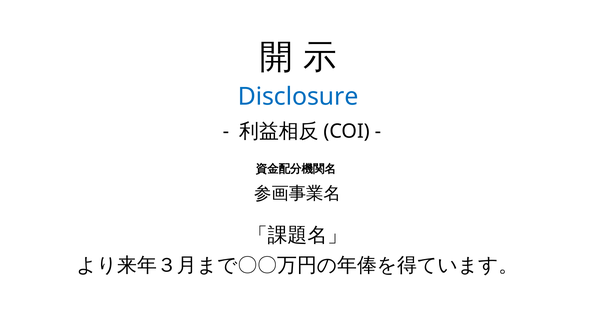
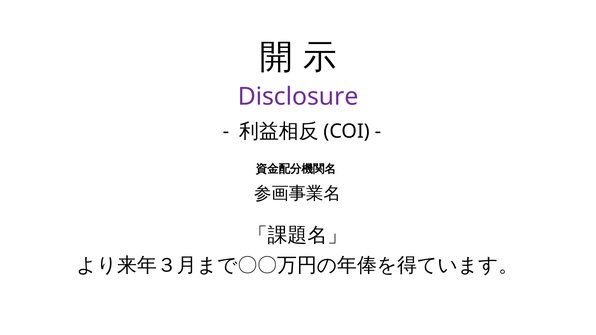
Disclosure colour: blue -> purple
